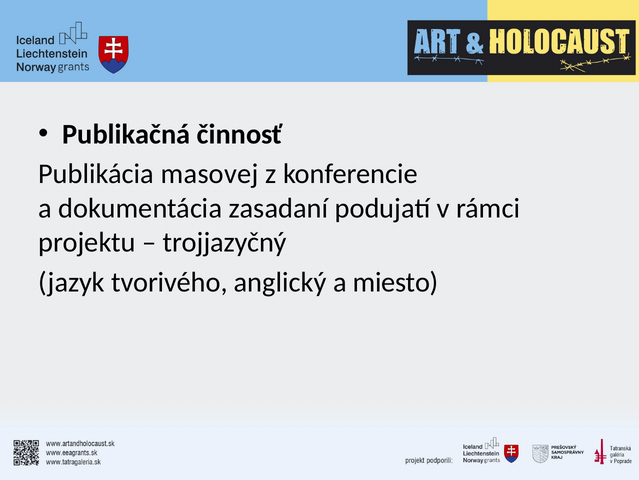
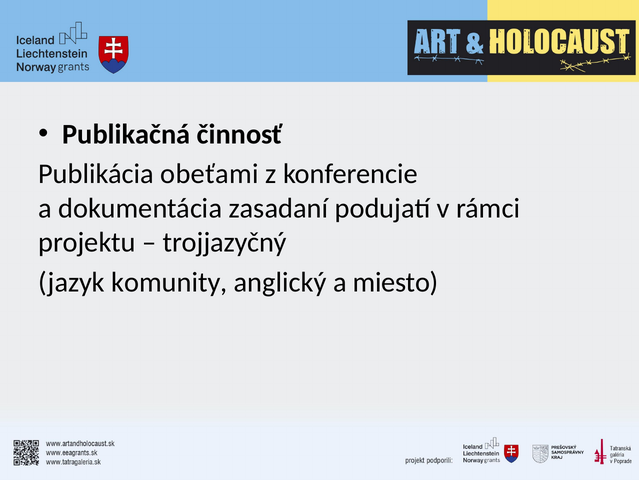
masovej: masovej -> obeťami
tvorivého: tvorivého -> komunity
